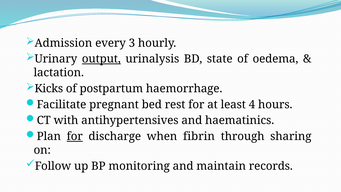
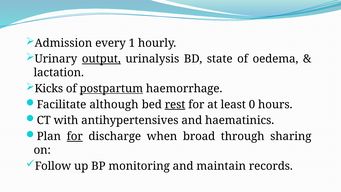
3: 3 -> 1
postpartum underline: none -> present
pregnant: pregnant -> although
rest underline: none -> present
4: 4 -> 0
fibrin: fibrin -> broad
